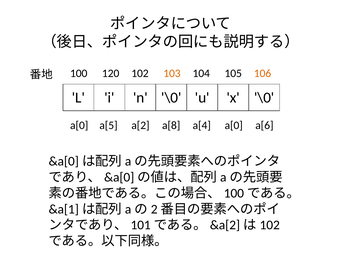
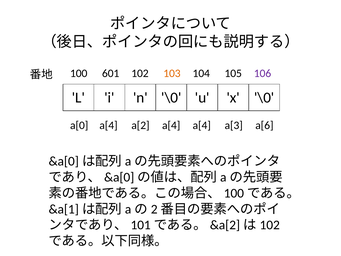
120: 120 -> 601
106 colour: orange -> purple
a[0 a[5: a[5 -> a[4
a[2 a[8: a[8 -> a[4
a[4 a[0: a[0 -> a[3
